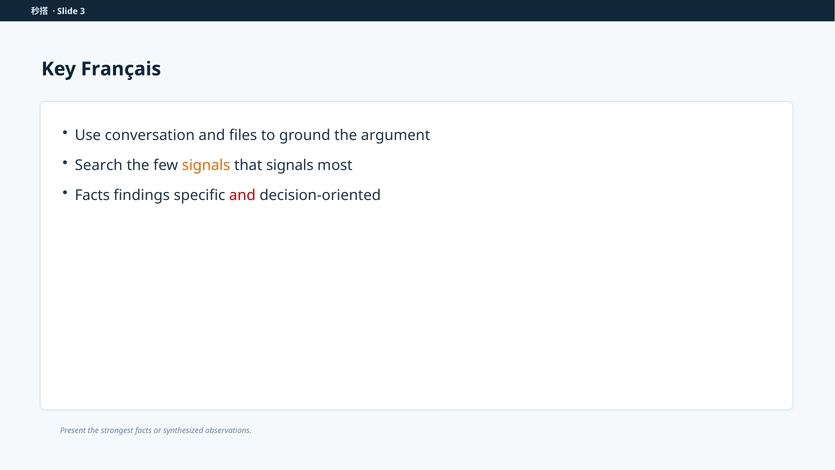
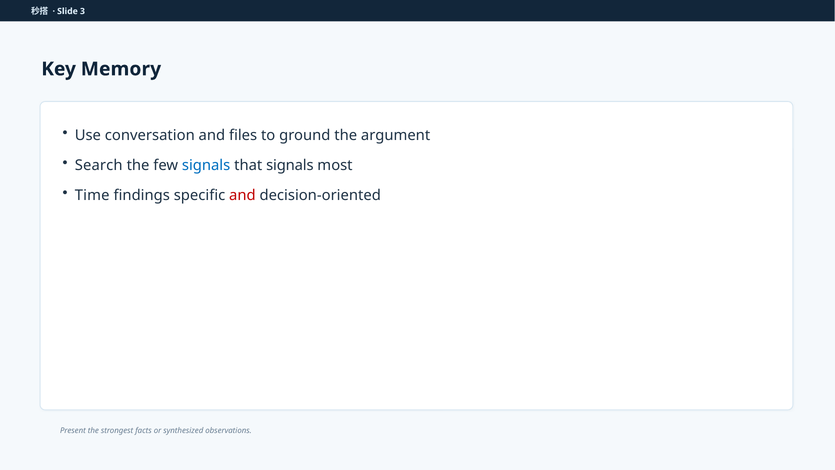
Français: Français -> Memory
signals at (206, 165) colour: orange -> blue
Facts at (92, 195): Facts -> Time
